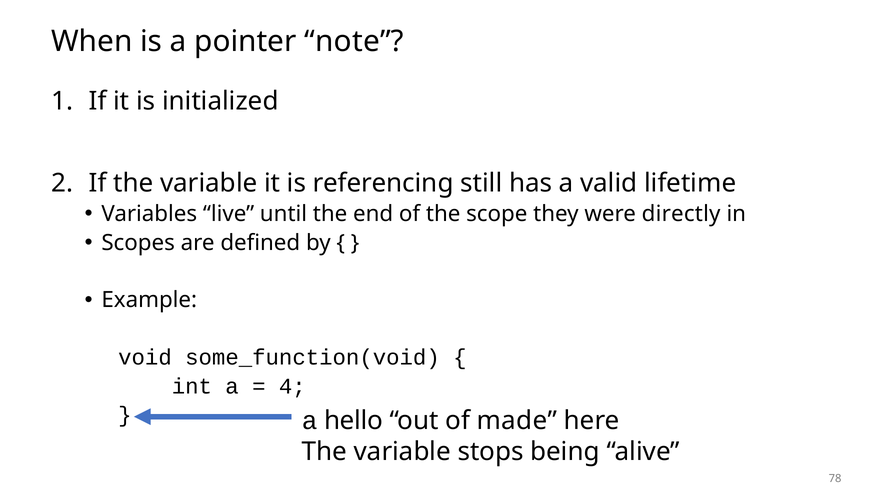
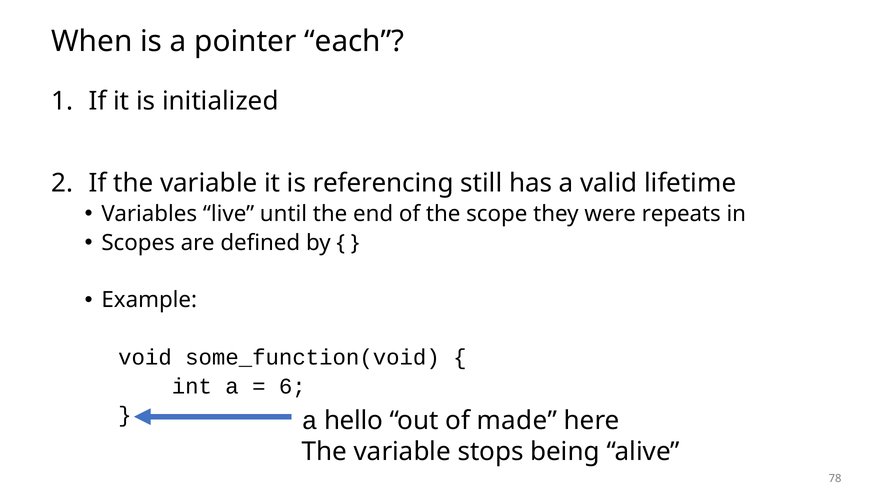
note: note -> each
directly: directly -> repeats
4: 4 -> 6
